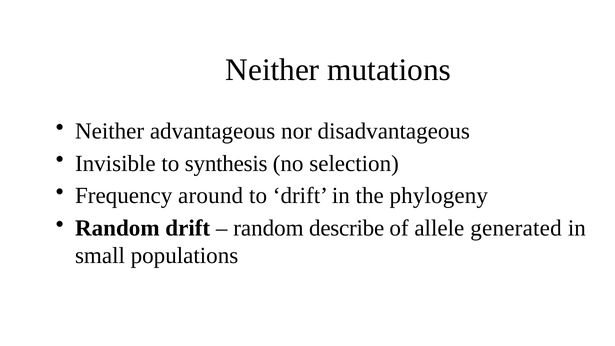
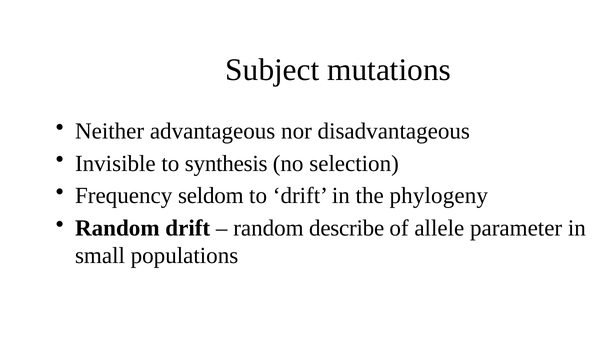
Neither at (272, 70): Neither -> Subject
around: around -> seldom
generated: generated -> parameter
